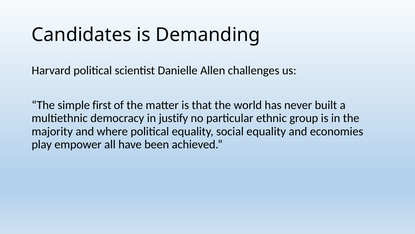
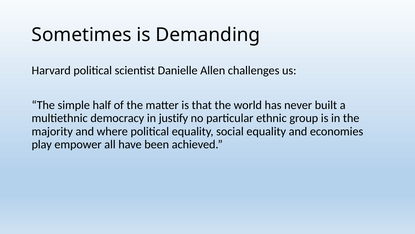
Candidates: Candidates -> Sometimes
first: first -> half
